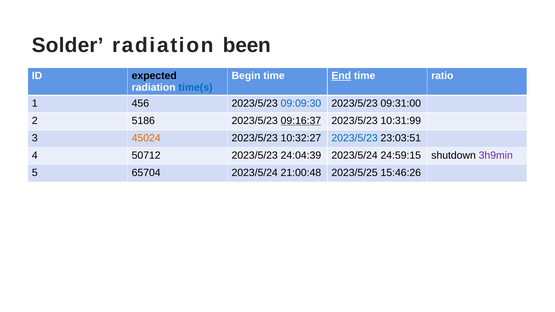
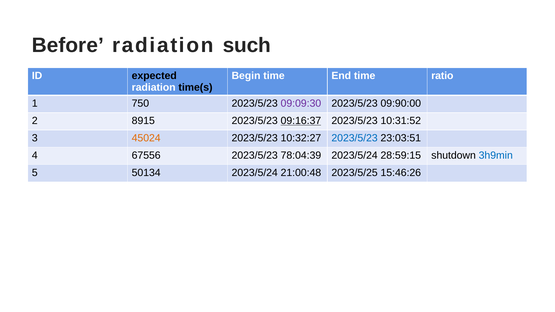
Solder: Solder -> Before
been: been -> such
End underline: present -> none
time(s colour: blue -> black
456: 456 -> 750
09:09:30 colour: blue -> purple
09:31:00: 09:31:00 -> 09:90:00
5186: 5186 -> 8915
10:31:99: 10:31:99 -> 10:31:52
50712: 50712 -> 67556
24:04:39: 24:04:39 -> 78:04:39
24:59:15: 24:59:15 -> 28:59:15
3h9min colour: purple -> blue
65704: 65704 -> 50134
